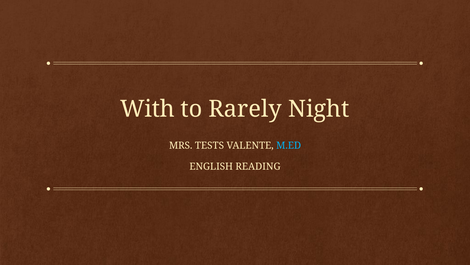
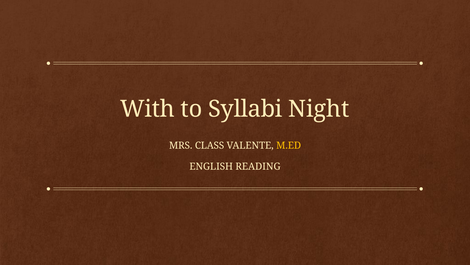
Rarely: Rarely -> Syllabi
TESTS: TESTS -> CLASS
M.ED colour: light blue -> yellow
